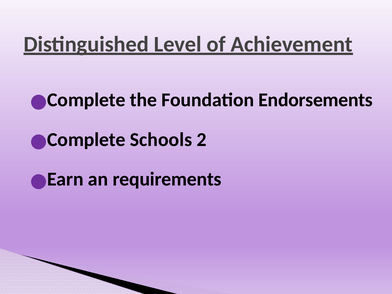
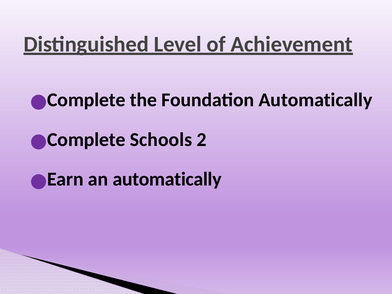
Foundation Endorsements: Endorsements -> Automatically
an requirements: requirements -> automatically
